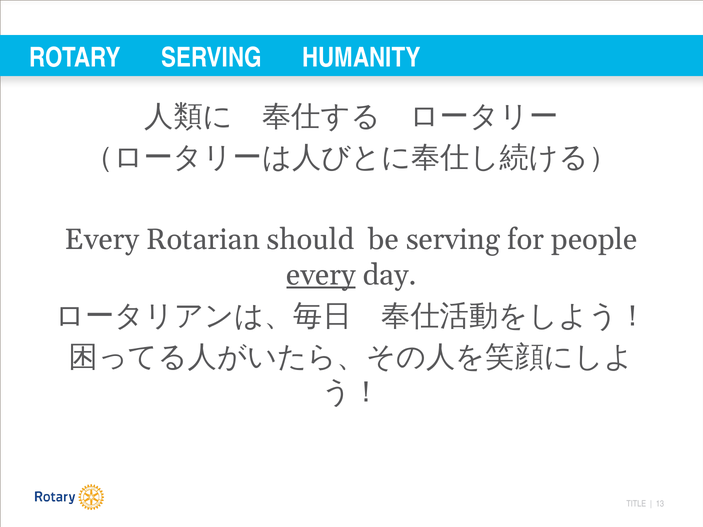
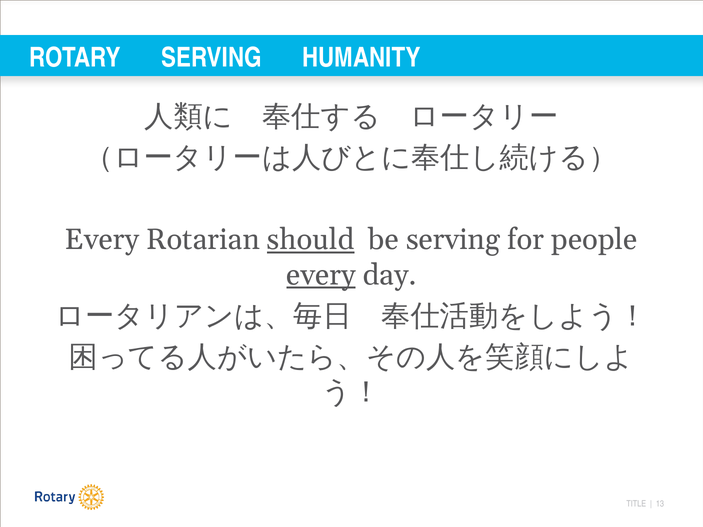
should underline: none -> present
